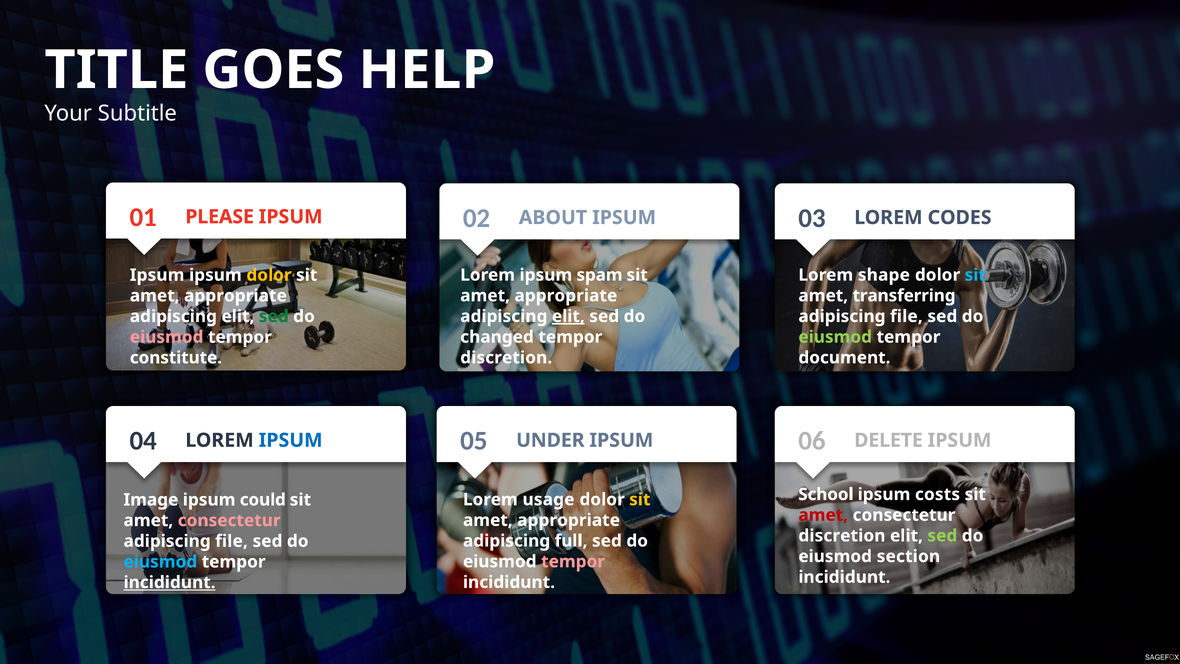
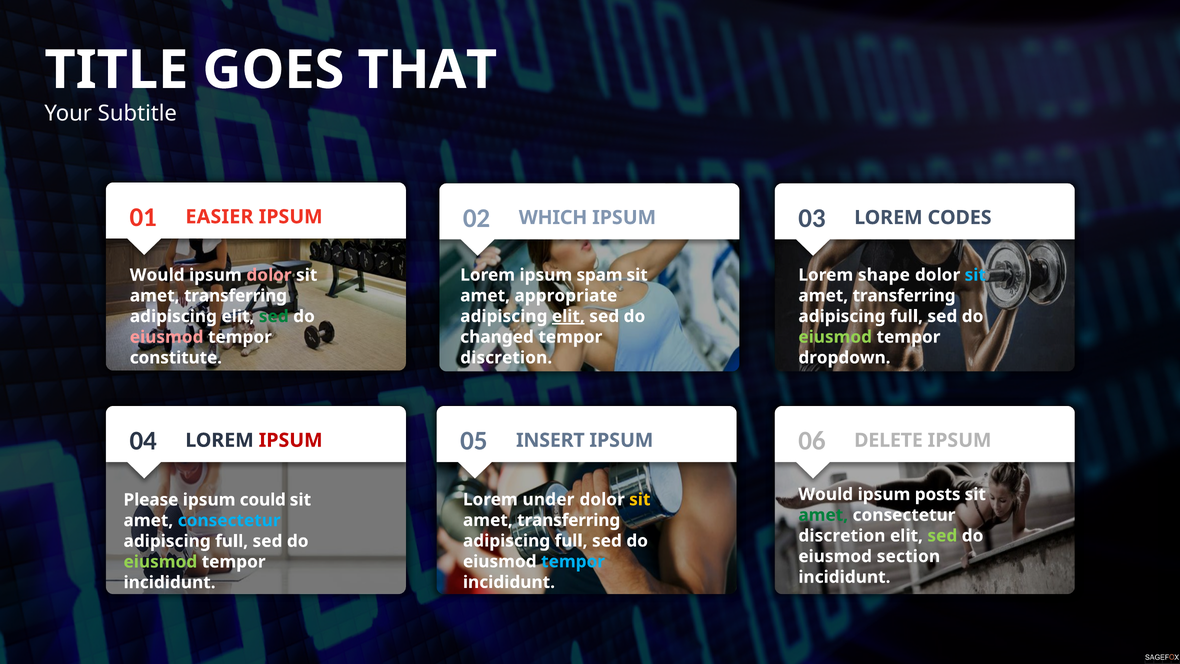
HELP: HELP -> THAT
PLEASE: PLEASE -> EASIER
ABOUT: ABOUT -> WHICH
Ipsum at (157, 275): Ipsum -> Would
dolor at (269, 275) colour: yellow -> pink
appropriate at (235, 296): appropriate -> transferring
file at (906, 316): file -> full
document: document -> dropdown
IPSUM at (291, 440) colour: blue -> red
UNDER: UNDER -> INSERT
School at (826, 494): School -> Would
costs: costs -> posts
usage: usage -> under
Image: Image -> Please
amet at (823, 515) colour: red -> green
appropriate at (569, 520): appropriate -> transferring
consectetur at (229, 520) colour: pink -> light blue
file at (232, 541): file -> full
tempor at (573, 561) colour: pink -> light blue
eiusmod at (160, 562) colour: light blue -> light green
incididunt at (170, 582) underline: present -> none
